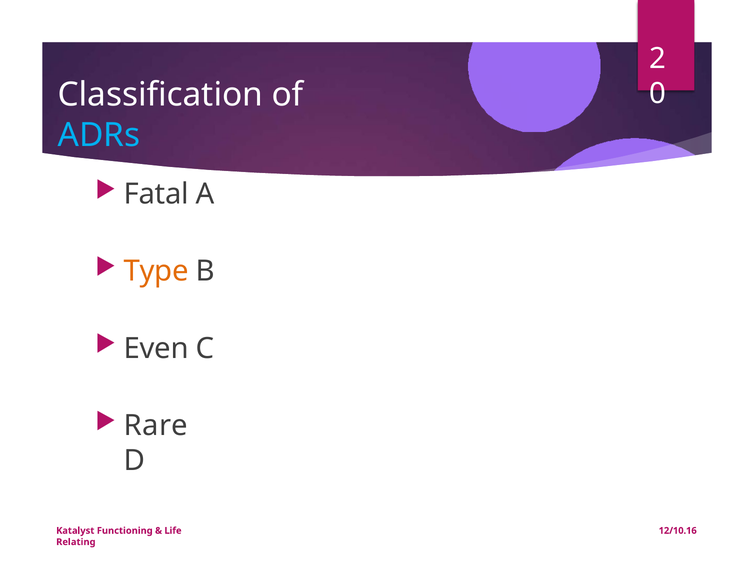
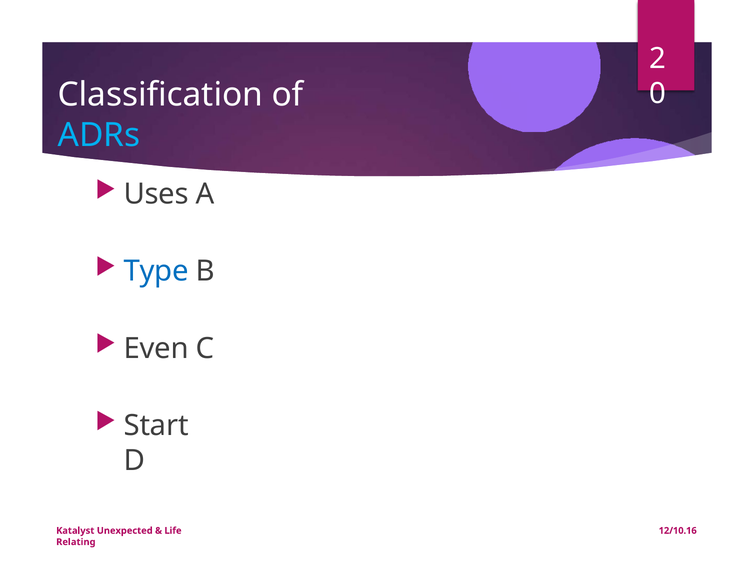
Fatal: Fatal -> Uses
Type colour: orange -> blue
Rare: Rare -> Start
Functioning: Functioning -> Unexpected
